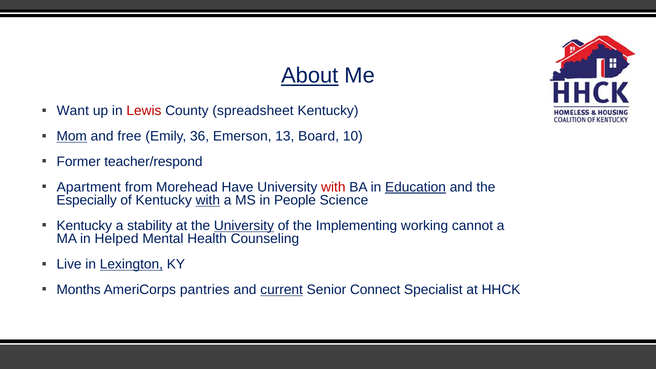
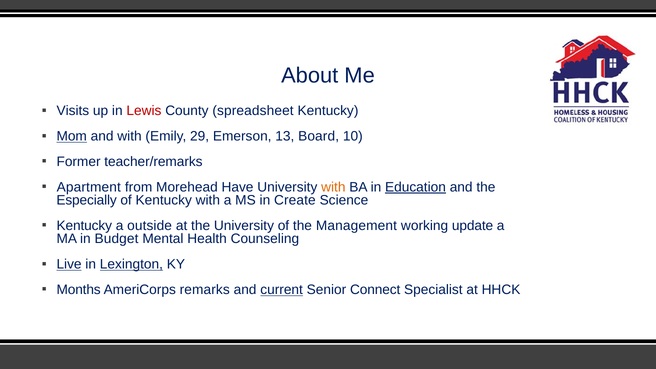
About underline: present -> none
Want: Want -> Visits
and free: free -> with
36: 36 -> 29
teacher/respond: teacher/respond -> teacher/remarks
with at (333, 187) colour: red -> orange
with at (208, 200) underline: present -> none
People: People -> Create
stability: stability -> outside
University at (244, 226) underline: present -> none
Implementing: Implementing -> Management
cannot: cannot -> update
Helped: Helped -> Budget
Live underline: none -> present
pantries: pantries -> remarks
